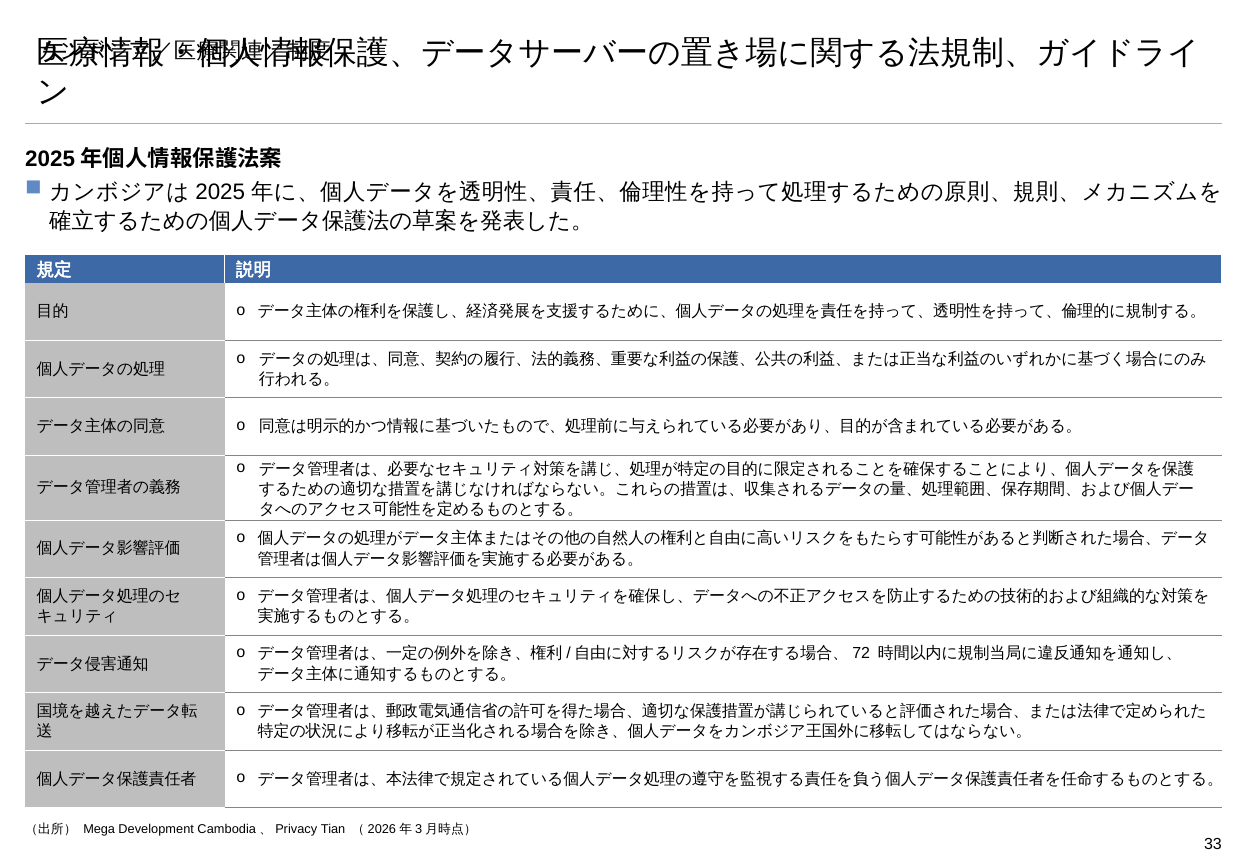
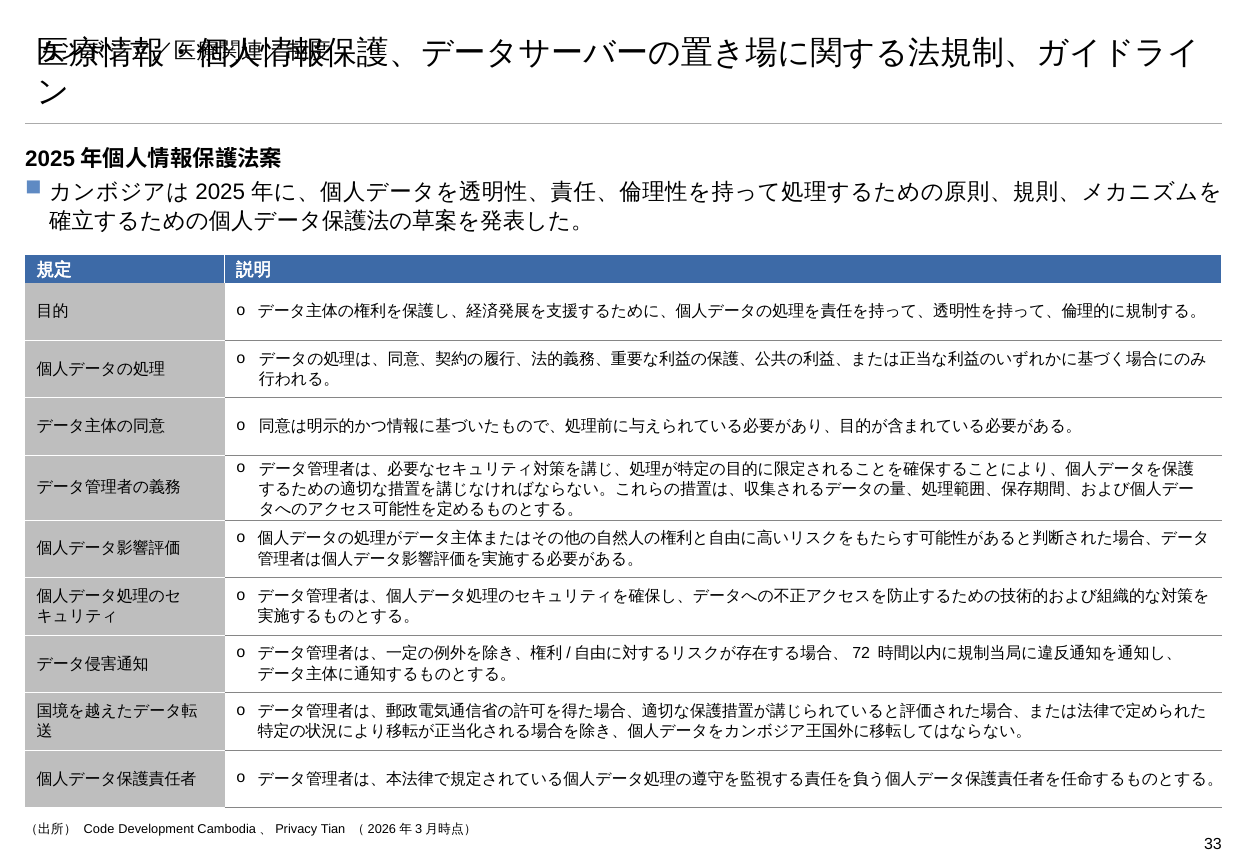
Mega: Mega -> Code
